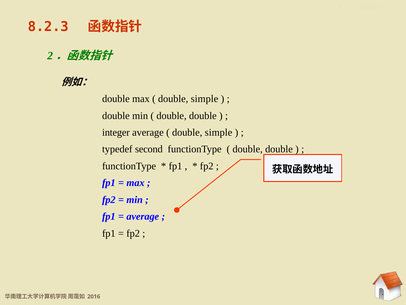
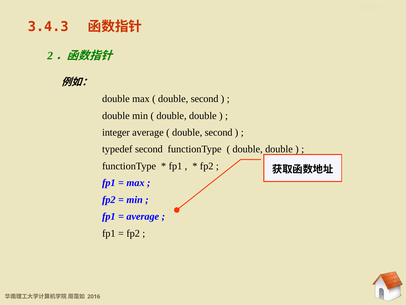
8.2.3: 8.2.3 -> 3.4.3
simple at (205, 99): simple -> second
simple at (219, 132): simple -> second
